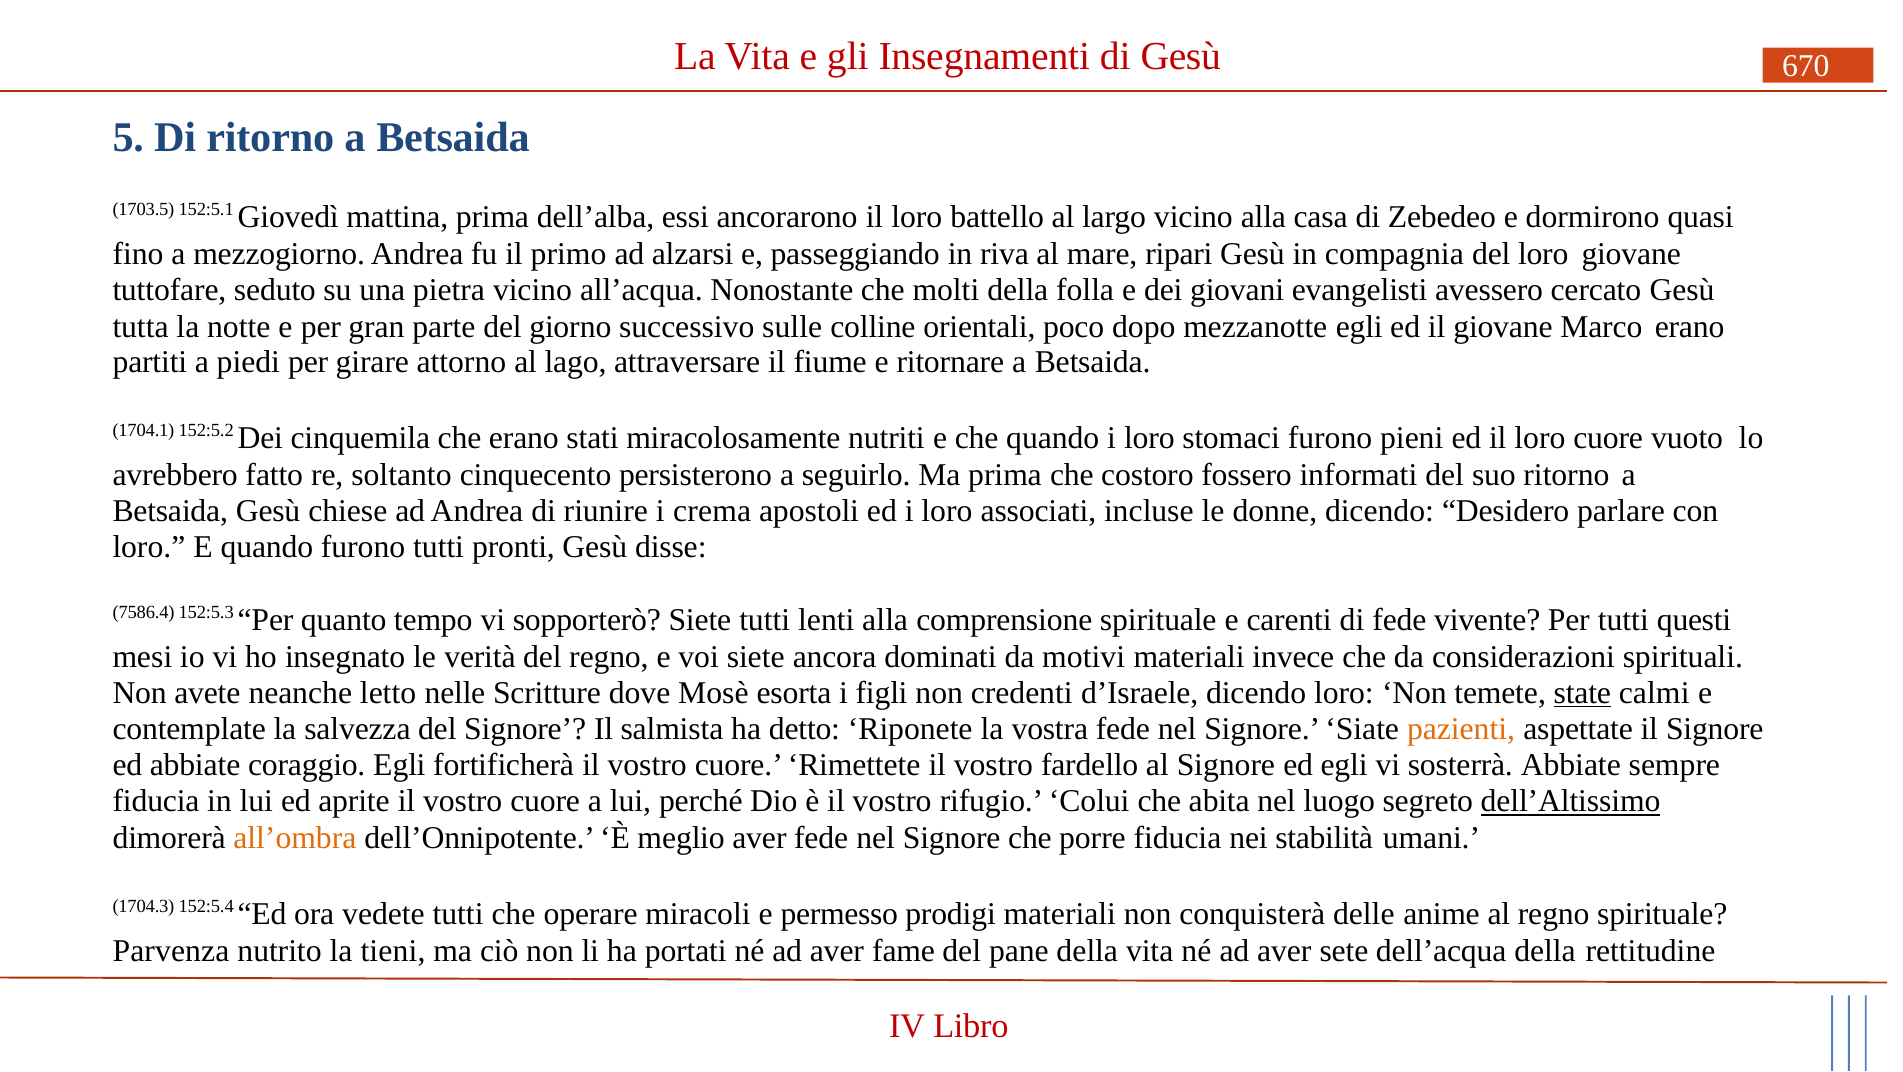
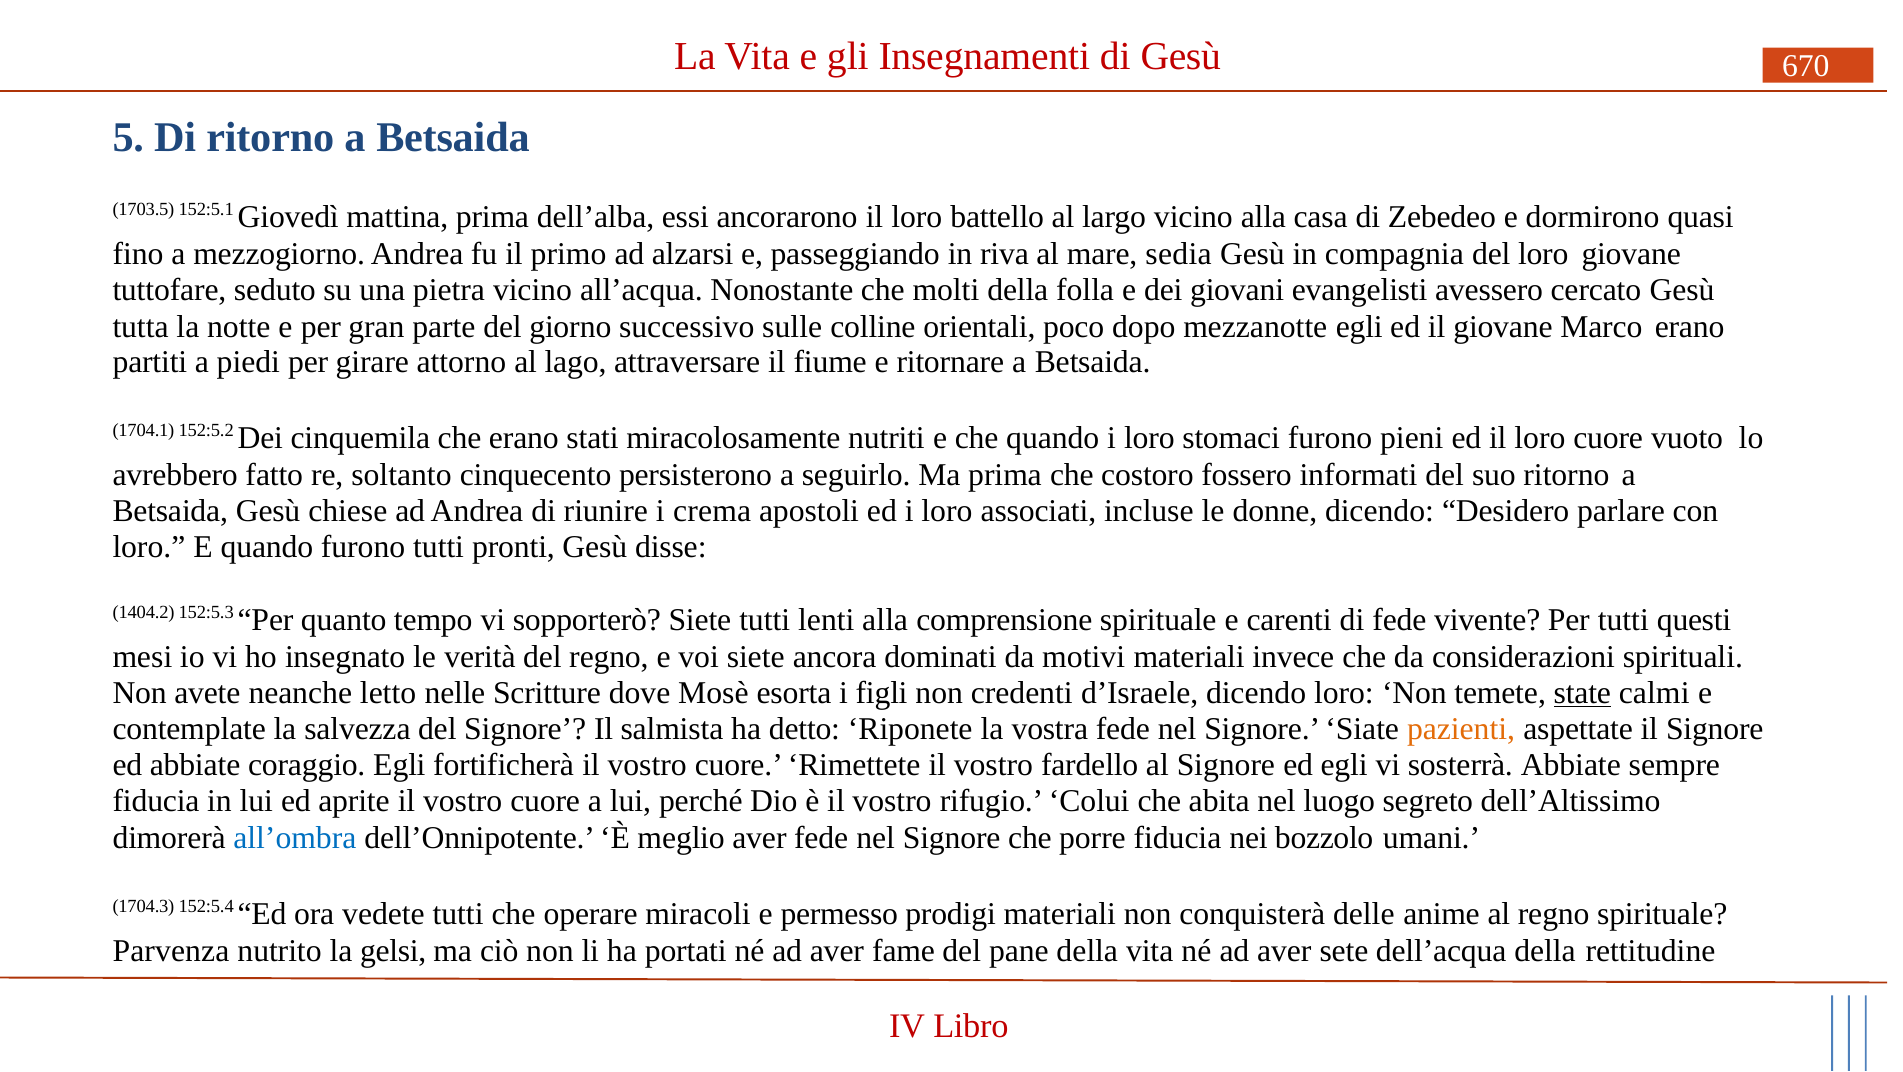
ripari: ripari -> sedia
7586.4: 7586.4 -> 1404.2
dell’Altissimo underline: present -> none
all’ombra colour: orange -> blue
stabilità: stabilità -> bozzolo
tieni: tieni -> gelsi
